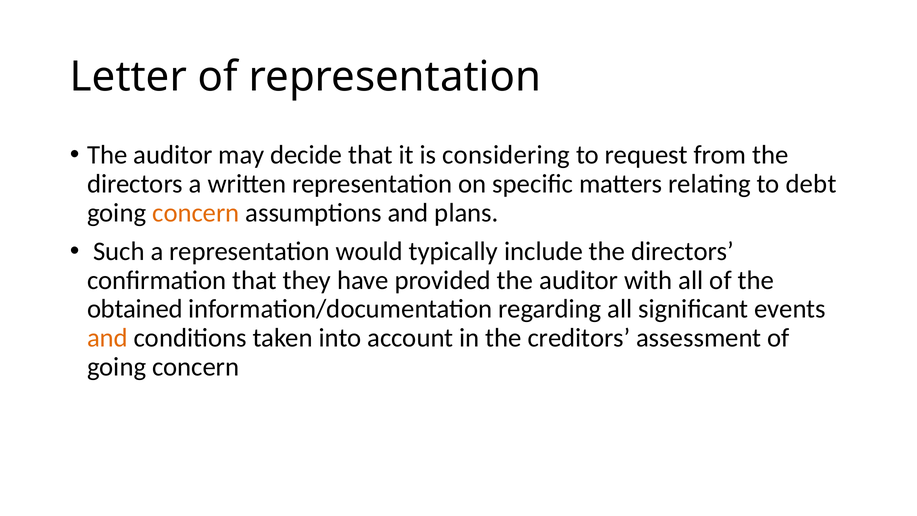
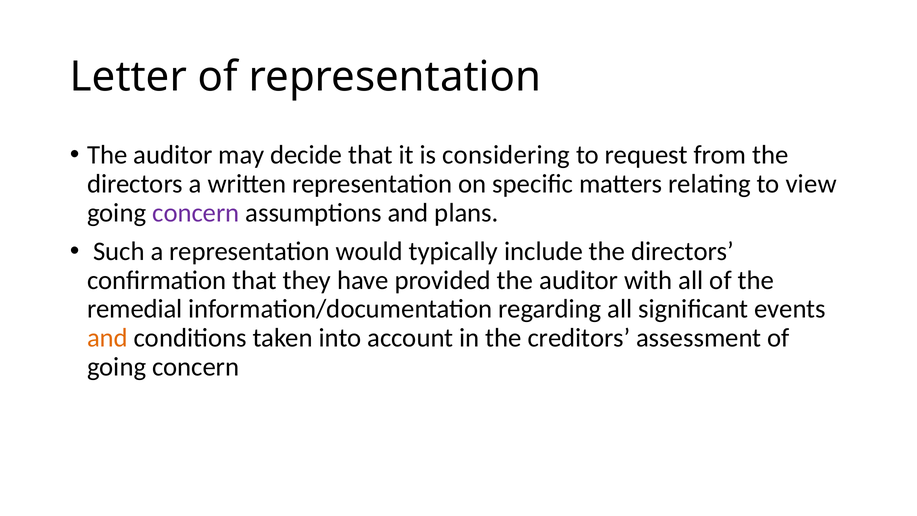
debt: debt -> view
concern at (196, 213) colour: orange -> purple
obtained: obtained -> remedial
